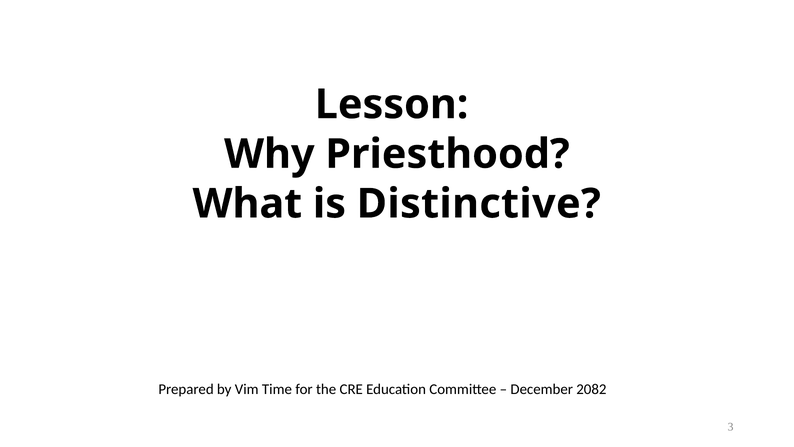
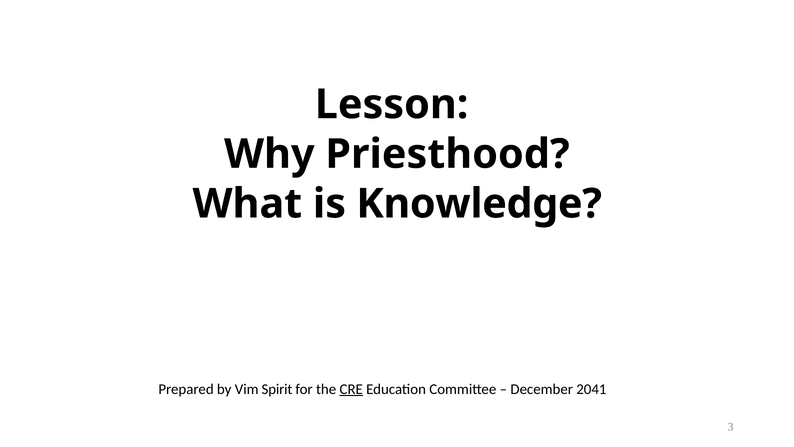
Distinctive: Distinctive -> Knowledge
Time: Time -> Spirit
CRE underline: none -> present
2082: 2082 -> 2041
